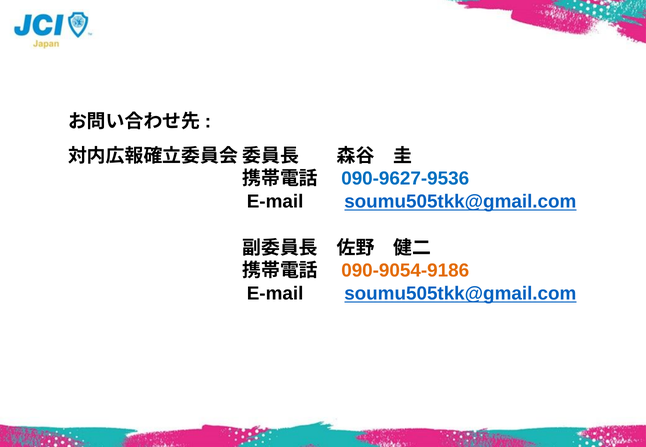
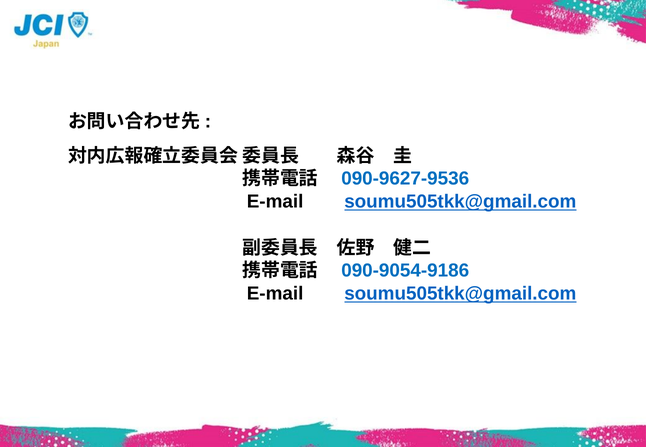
090-9054-9186 colour: orange -> blue
